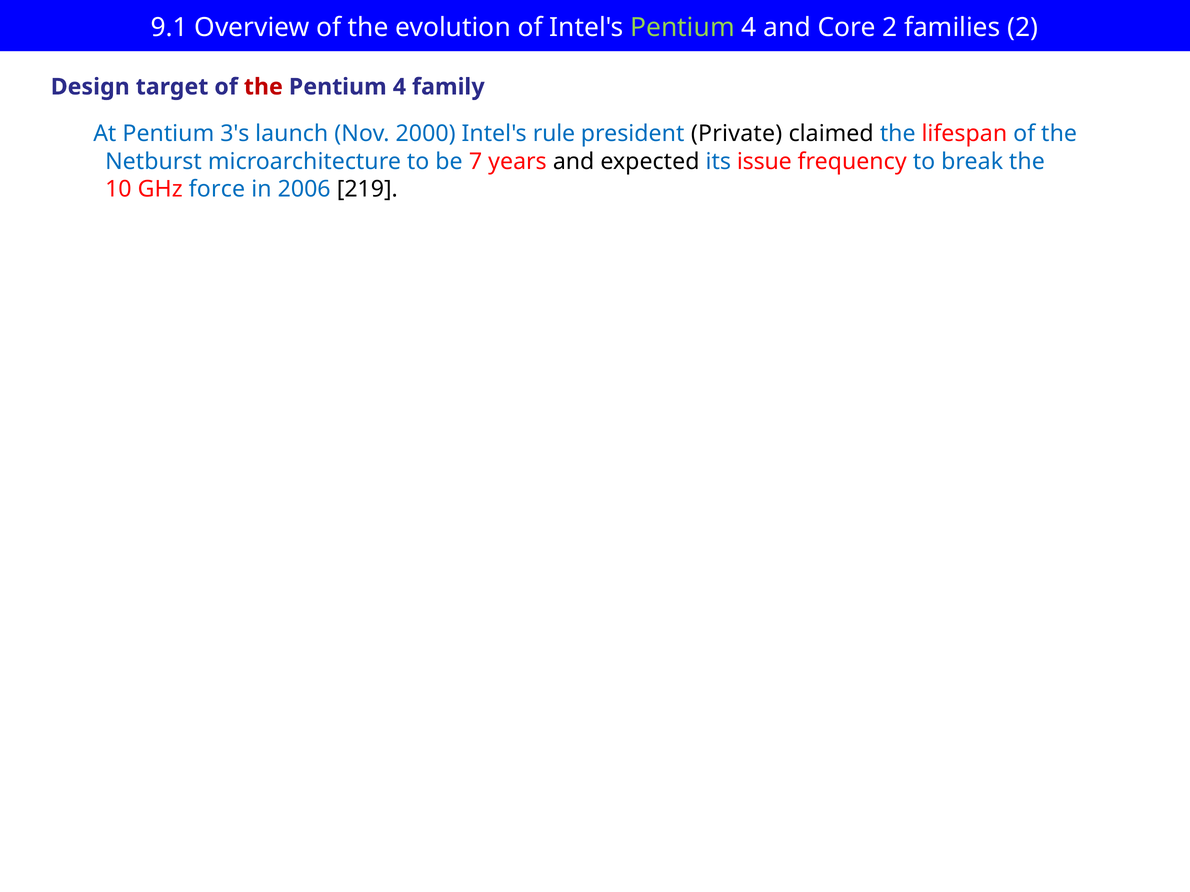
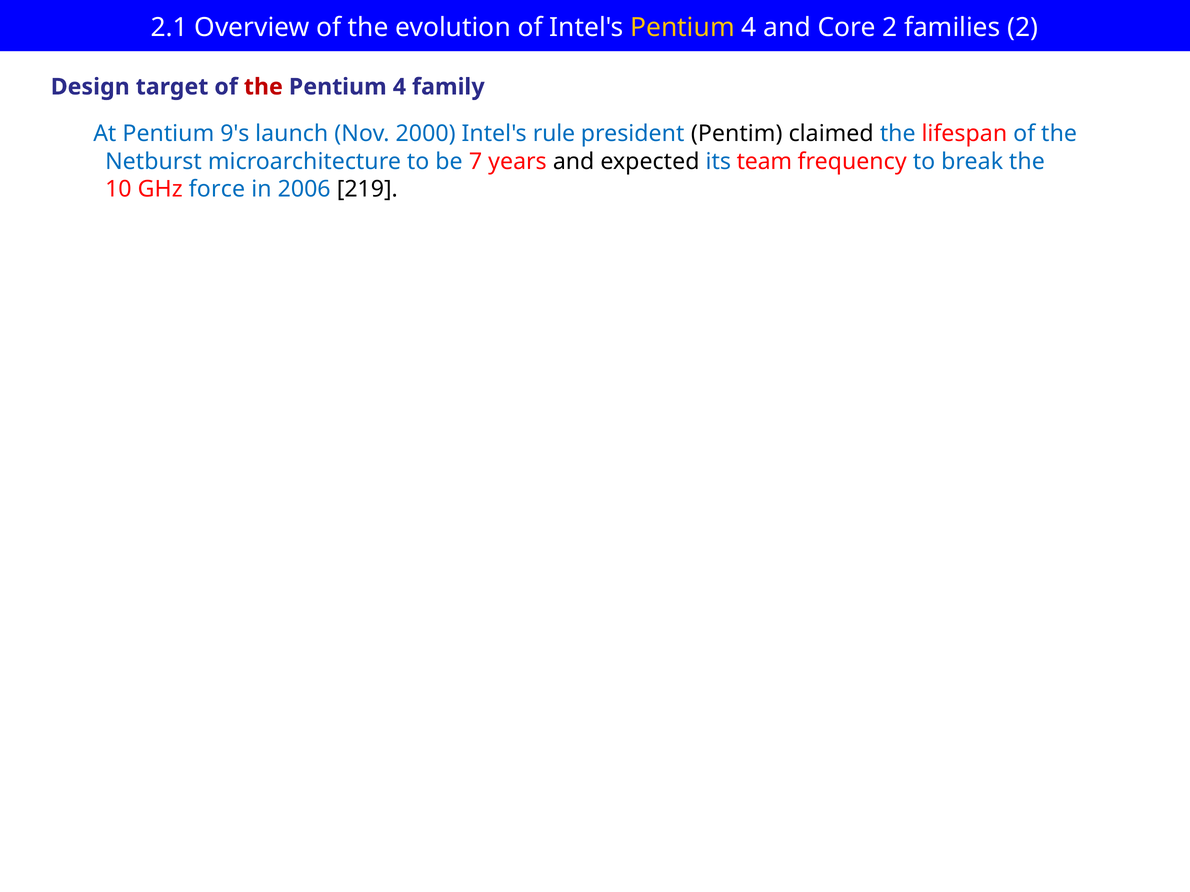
9.1: 9.1 -> 2.1
Pentium at (683, 27) colour: light green -> yellow
3's: 3's -> 9's
Private: Private -> Pentim
issue: issue -> team
